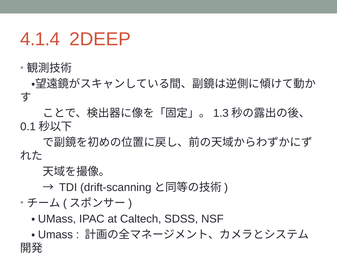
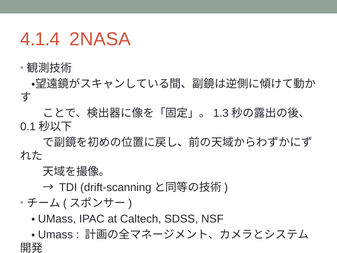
2DEEP: 2DEEP -> 2NASA
